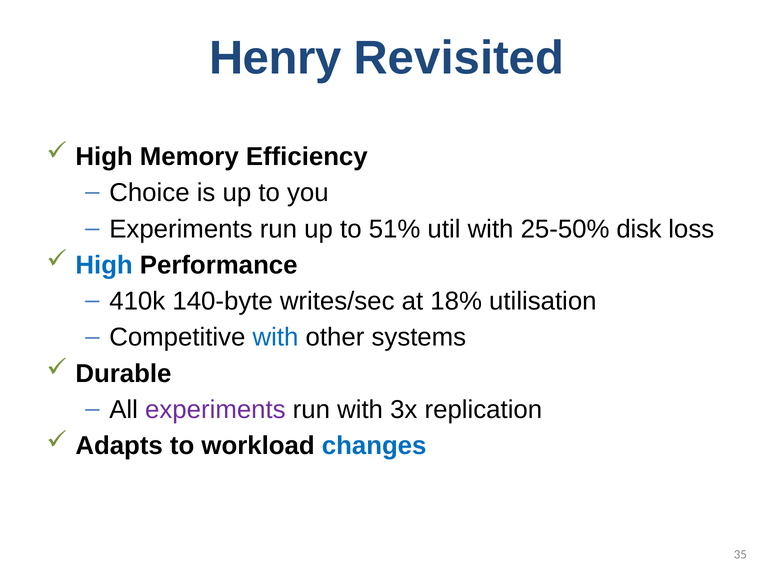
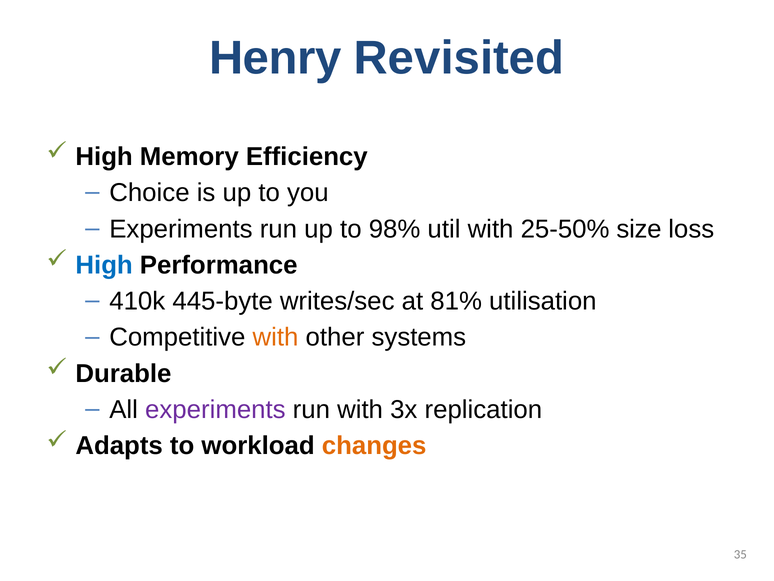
51%: 51% -> 98%
disk: disk -> size
140-byte: 140-byte -> 445-byte
18%: 18% -> 81%
with at (276, 337) colour: blue -> orange
changes colour: blue -> orange
